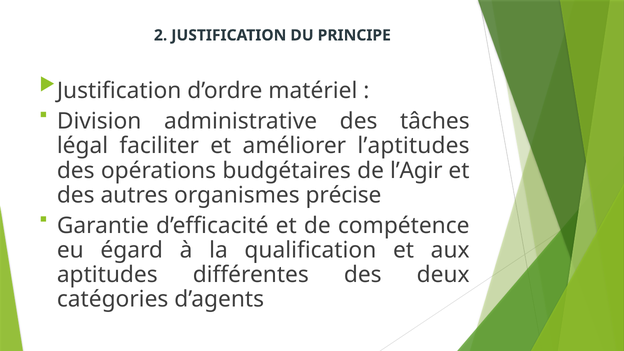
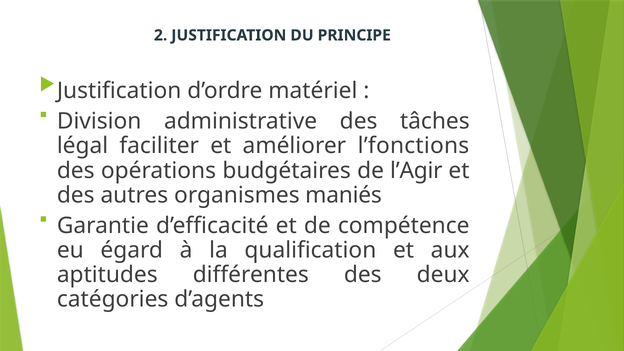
l’aptitudes: l’aptitudes -> l’fonctions
précise: précise -> maniés
